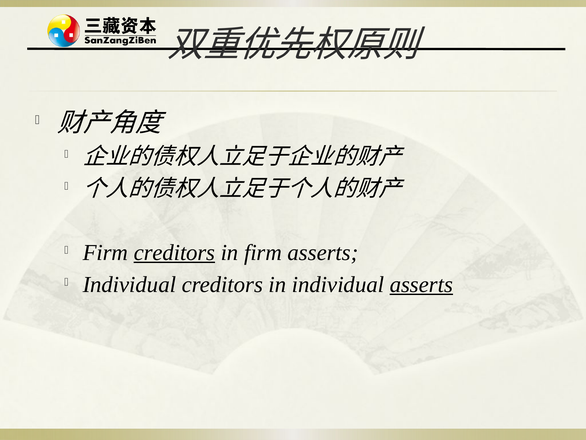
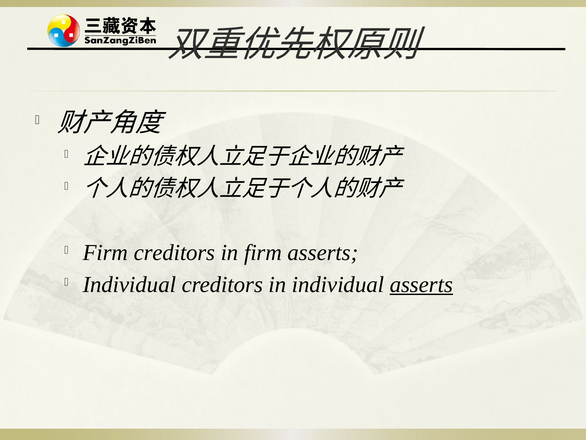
creditors at (174, 252) underline: present -> none
